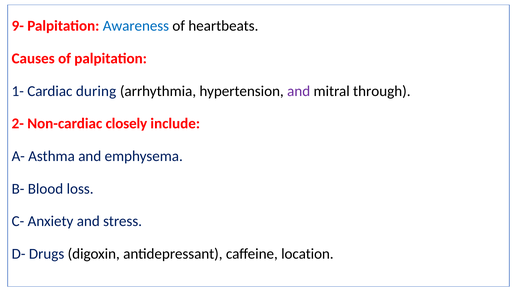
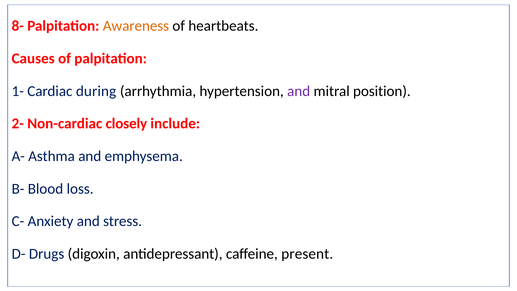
9-: 9- -> 8-
Awareness colour: blue -> orange
through: through -> position
location: location -> present
